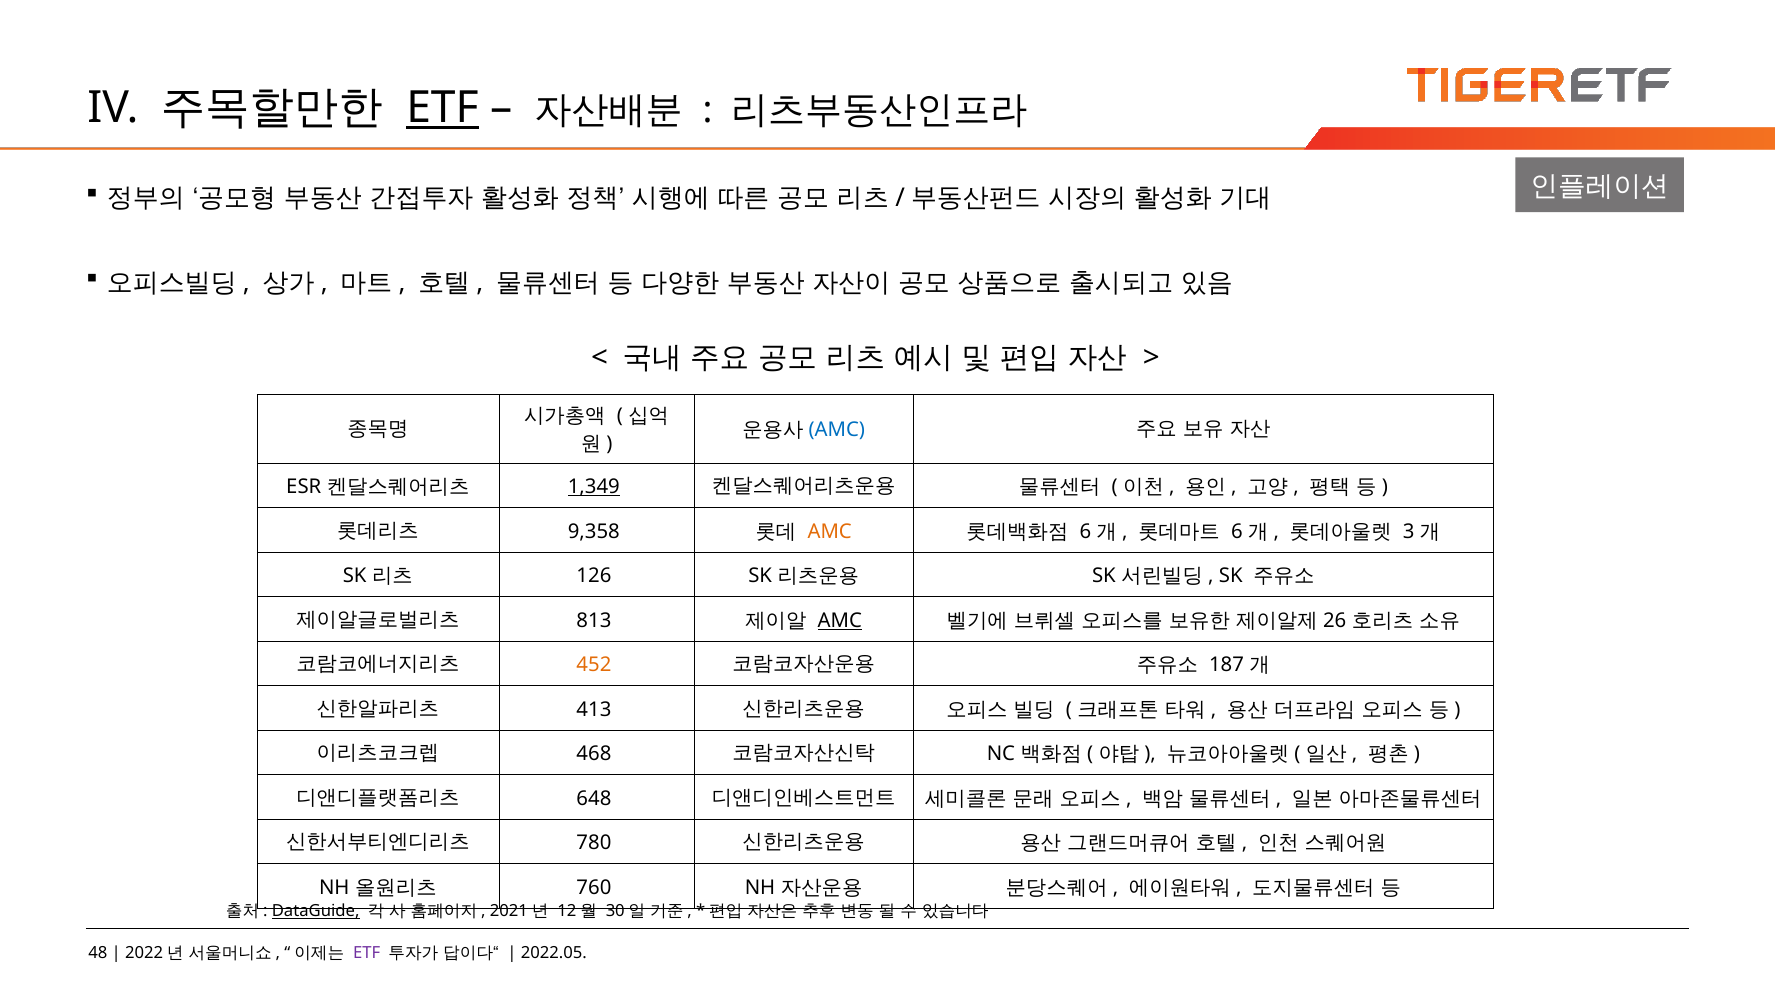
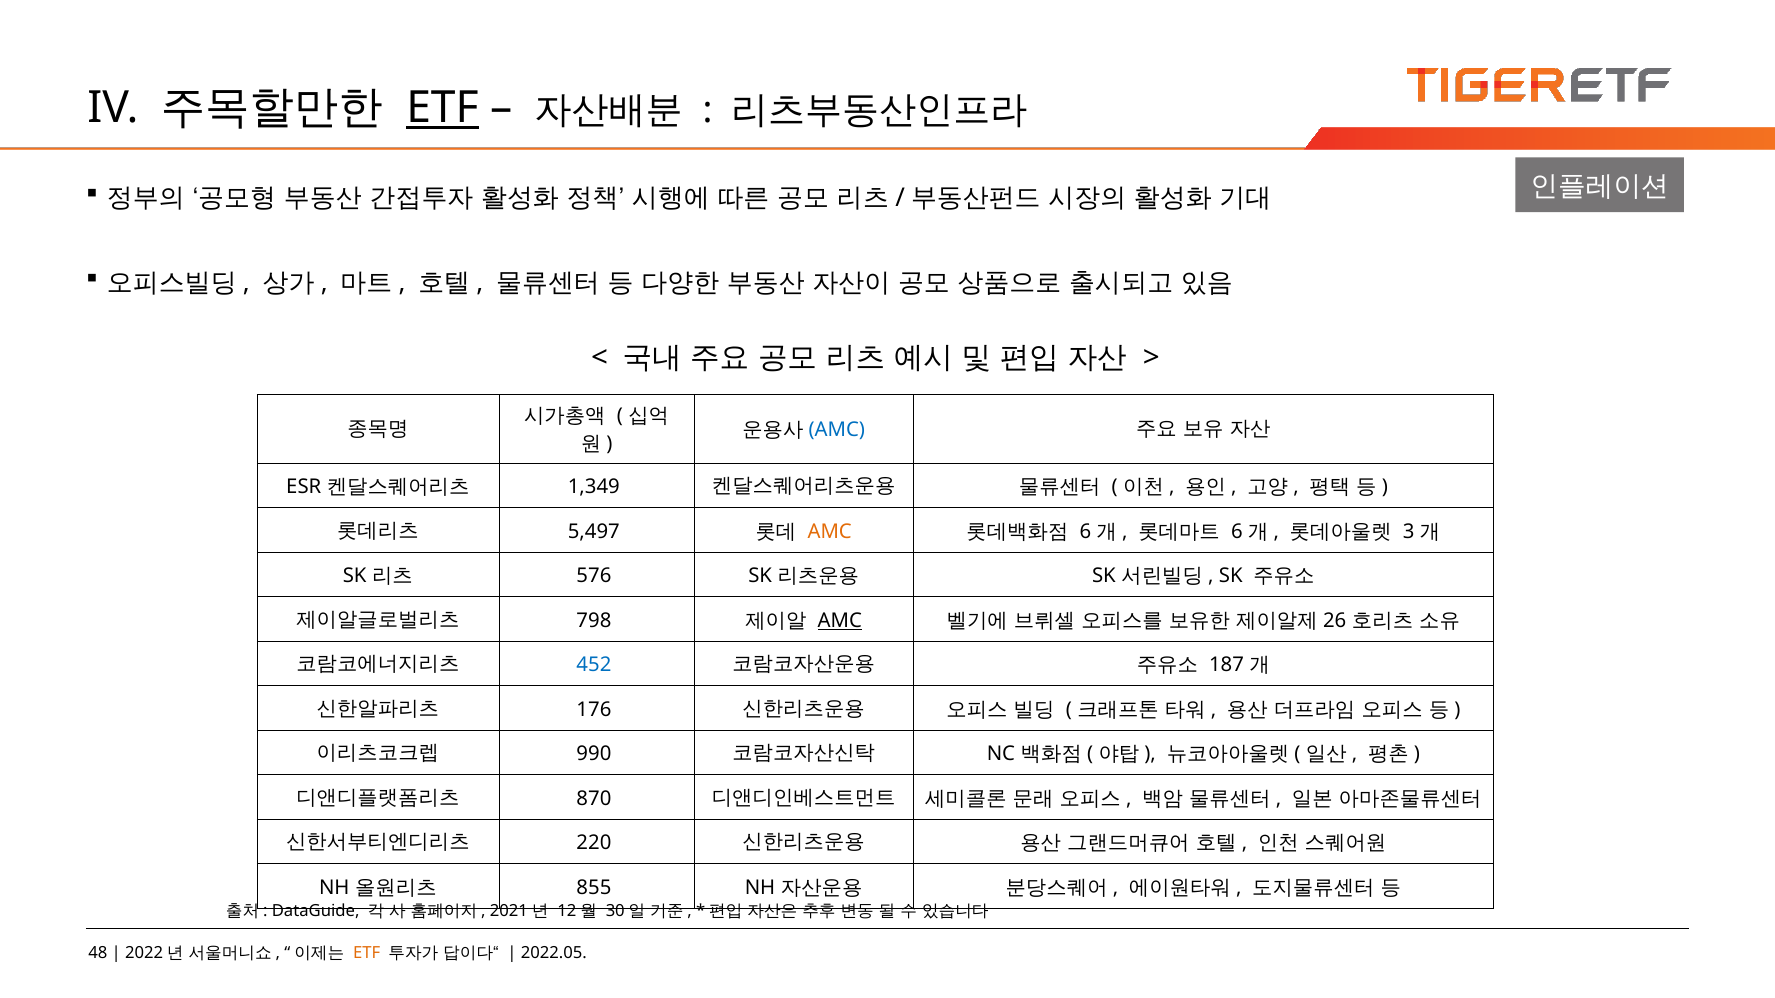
1,349 underline: present -> none
9,358: 9,358 -> 5,497
126: 126 -> 576
813: 813 -> 798
452 colour: orange -> blue
413: 413 -> 176
468: 468 -> 990
648: 648 -> 870
780: 780 -> 220
760: 760 -> 855
DataGuide underline: present -> none
ETF at (367, 954) colour: purple -> orange
